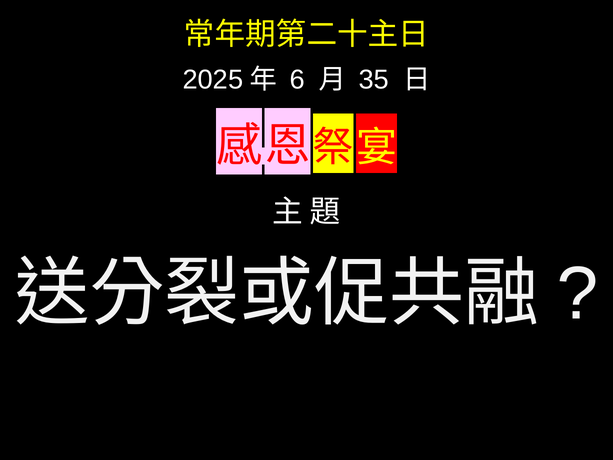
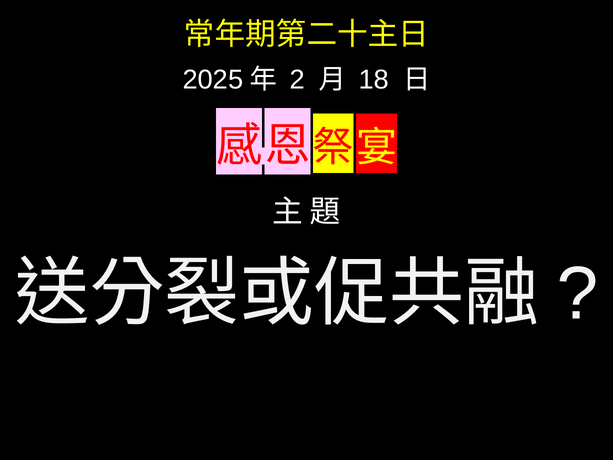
6: 6 -> 2
35: 35 -> 18
